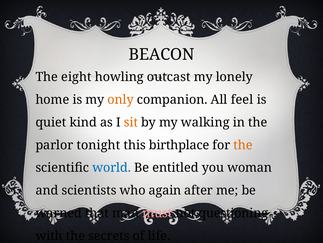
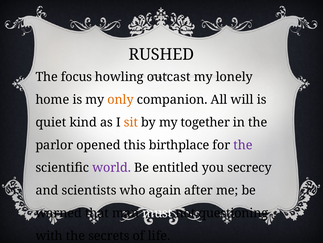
BEACON: BEACON -> RUSHED
eight: eight -> focus
feel: feel -> will
walking: walking -> together
tonight: tonight -> opened
the at (243, 145) colour: orange -> purple
world colour: blue -> purple
woman: woman -> secrecy
must colour: pink -> white
